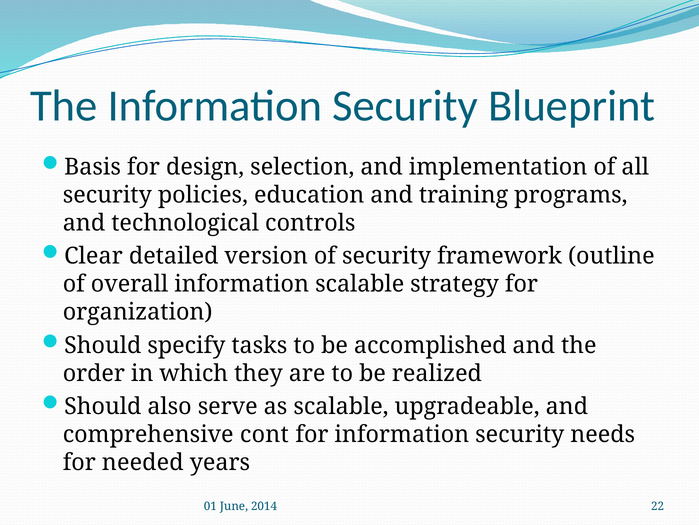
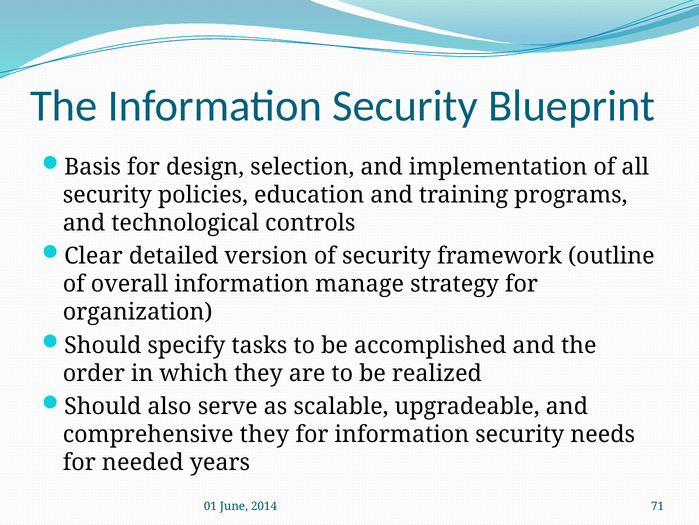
information scalable: scalable -> manage
comprehensive cont: cont -> they
22: 22 -> 71
